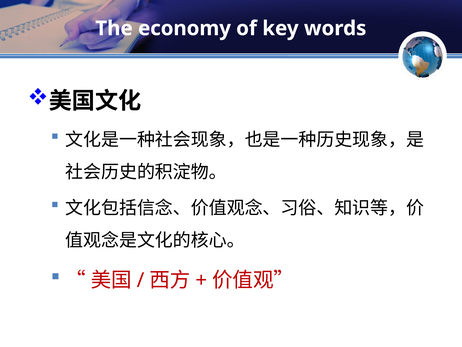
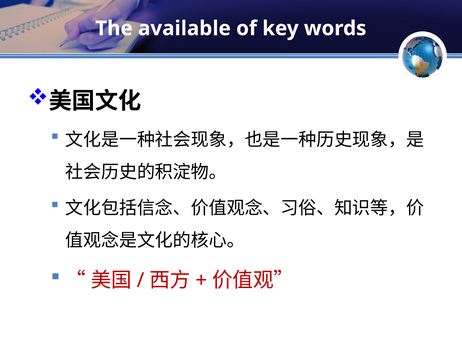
economy: economy -> available
